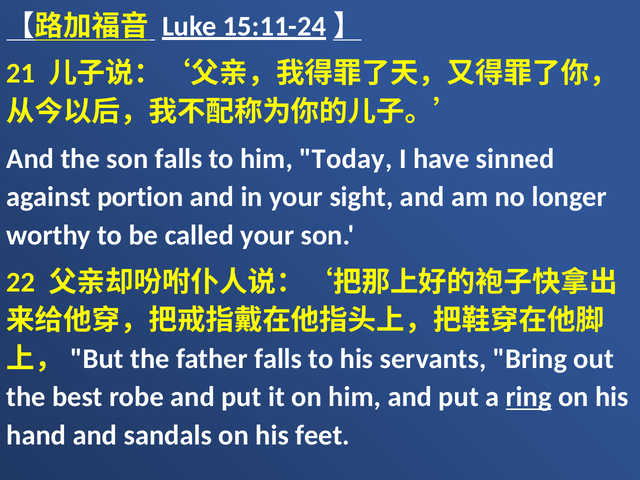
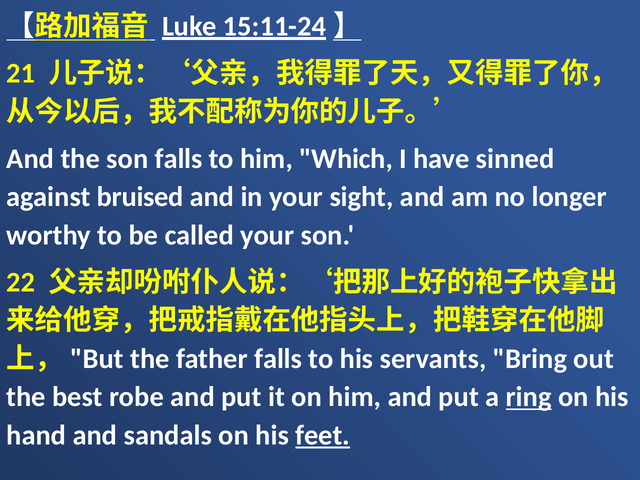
Today: Today -> Which
portion: portion -> bruised
feet underline: none -> present
